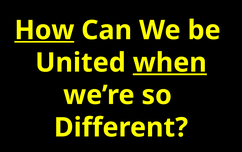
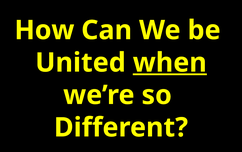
How underline: present -> none
